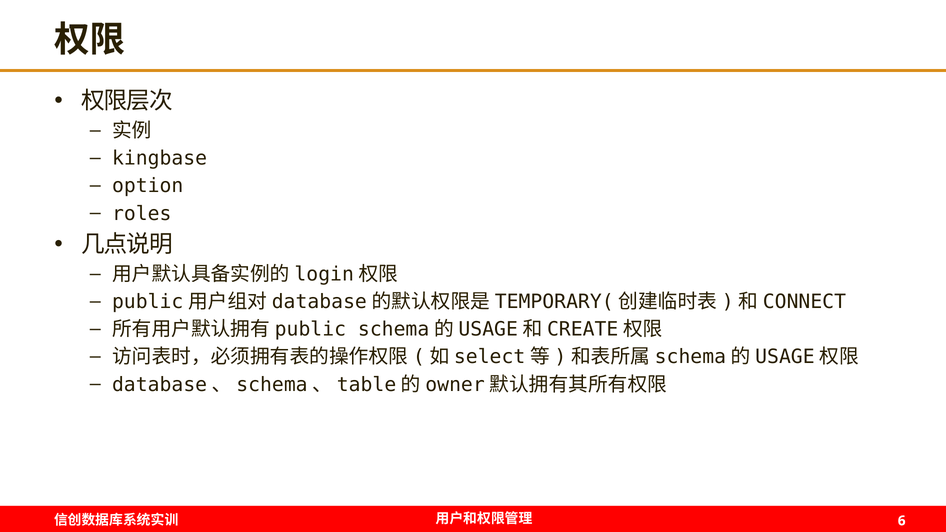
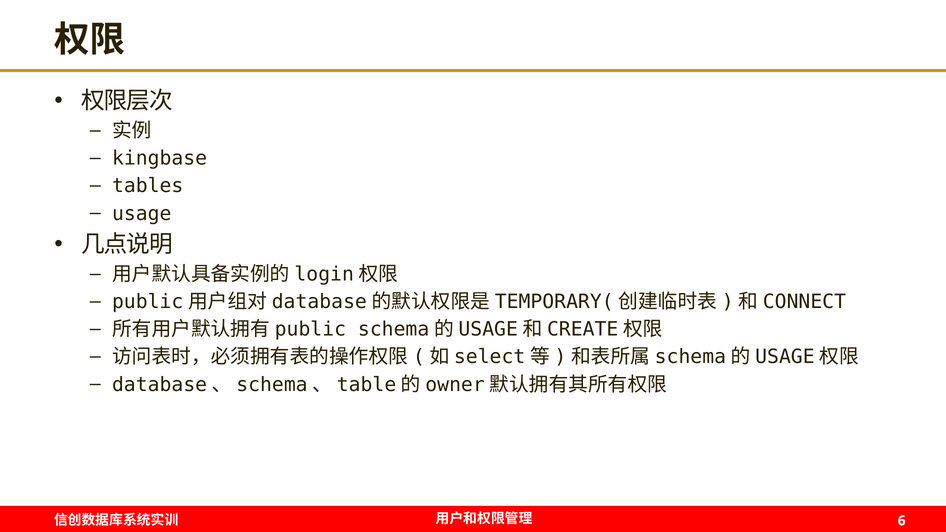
option: option -> tables
roles: roles -> usage
